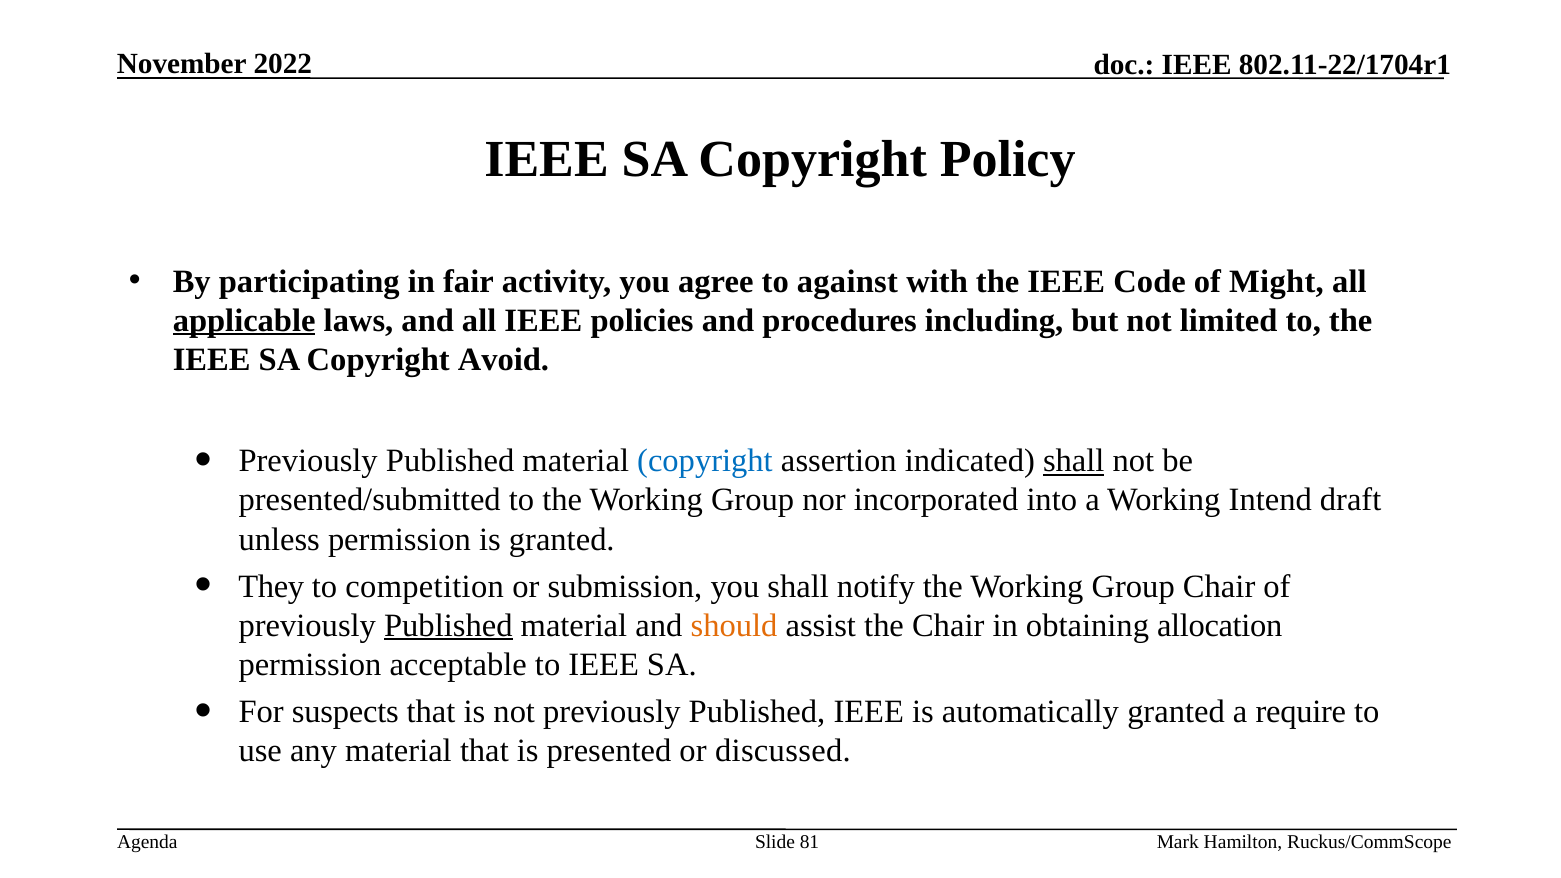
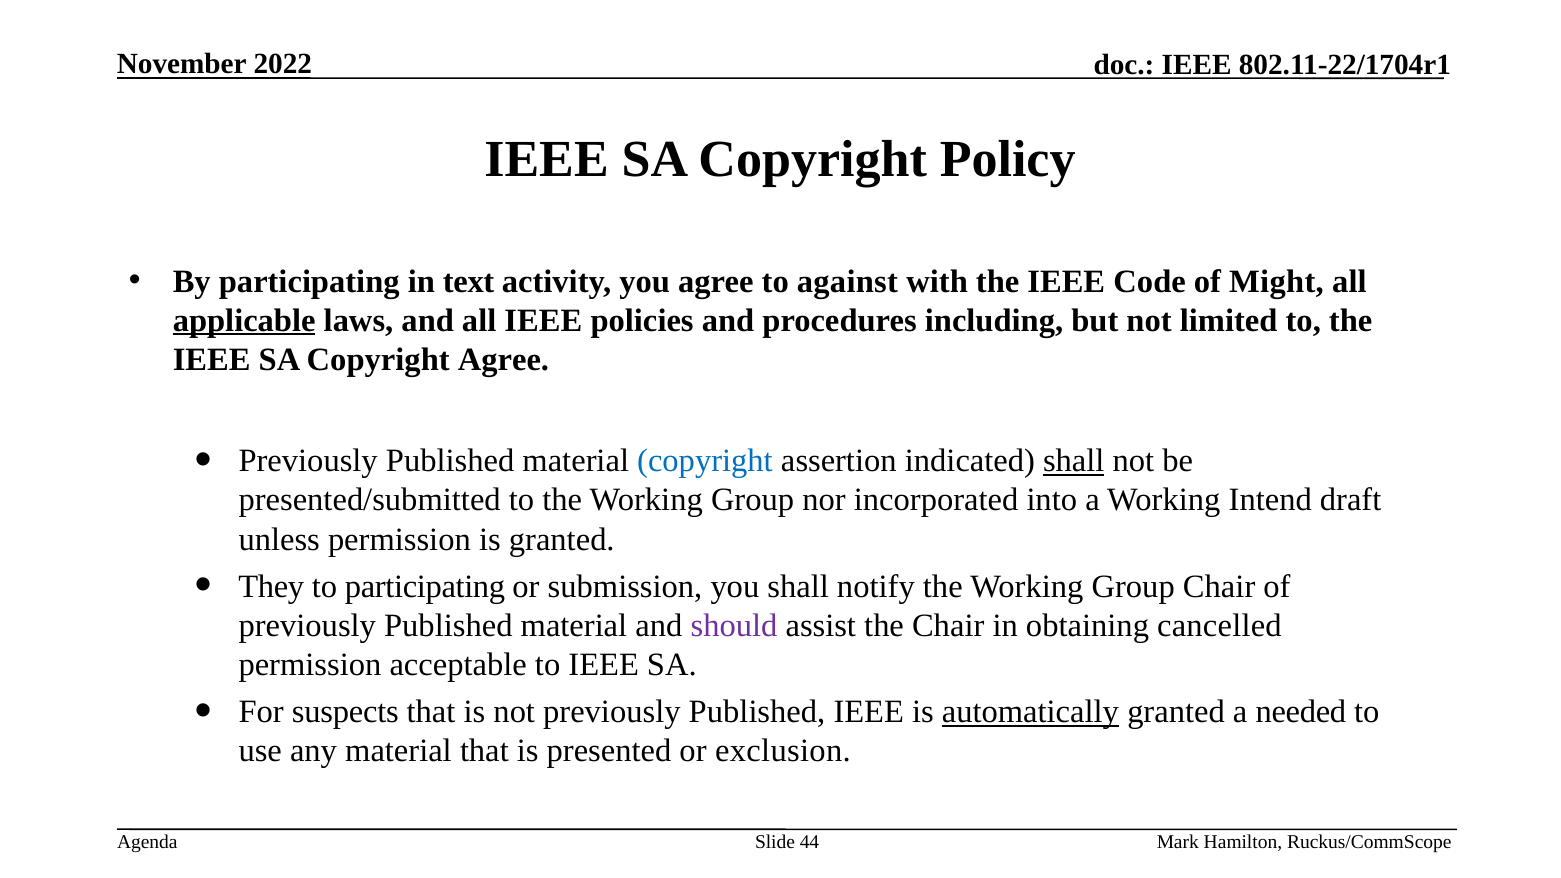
fair: fair -> text
Copyright Avoid: Avoid -> Agree
to competition: competition -> participating
Published at (448, 626) underline: present -> none
should colour: orange -> purple
allocation: allocation -> cancelled
automatically underline: none -> present
require: require -> needed
discussed: discussed -> exclusion
81: 81 -> 44
